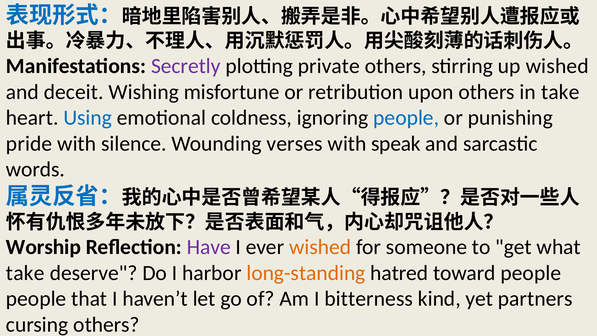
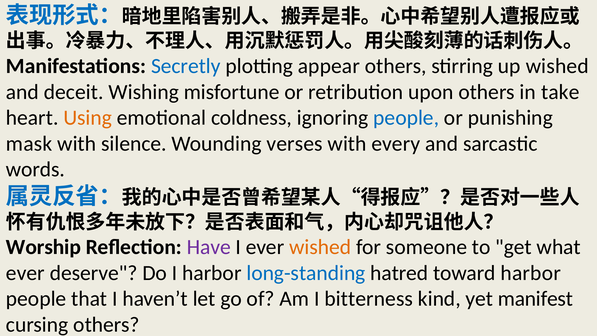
Secretly colour: purple -> blue
private: private -> appear
Using colour: blue -> orange
pride: pride -> mask
speak: speak -> every
take at (25, 273): take -> ever
long-standing colour: orange -> blue
toward people: people -> harbor
partners: partners -> manifest
